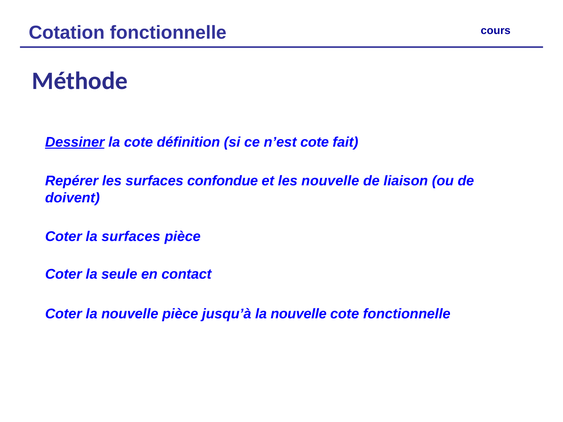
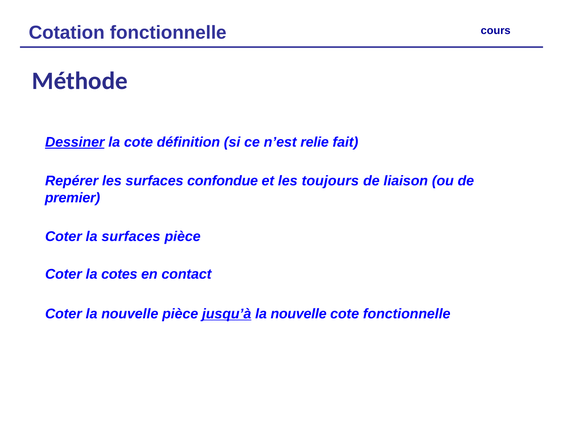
n’est cote: cote -> relie
les nouvelle: nouvelle -> toujours
doivent: doivent -> premier
seule: seule -> cotes
jusqu’à underline: none -> present
